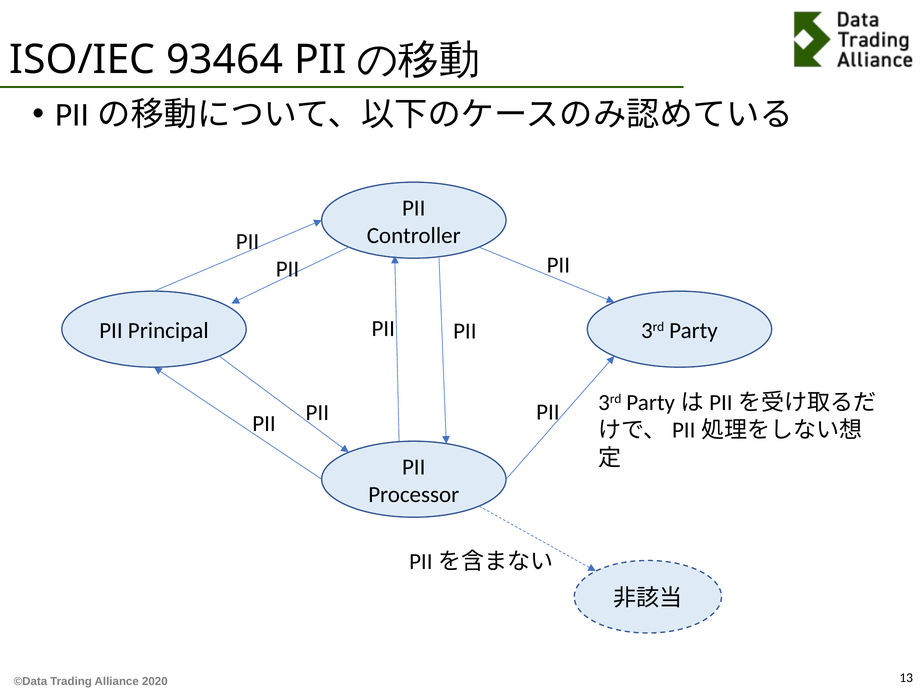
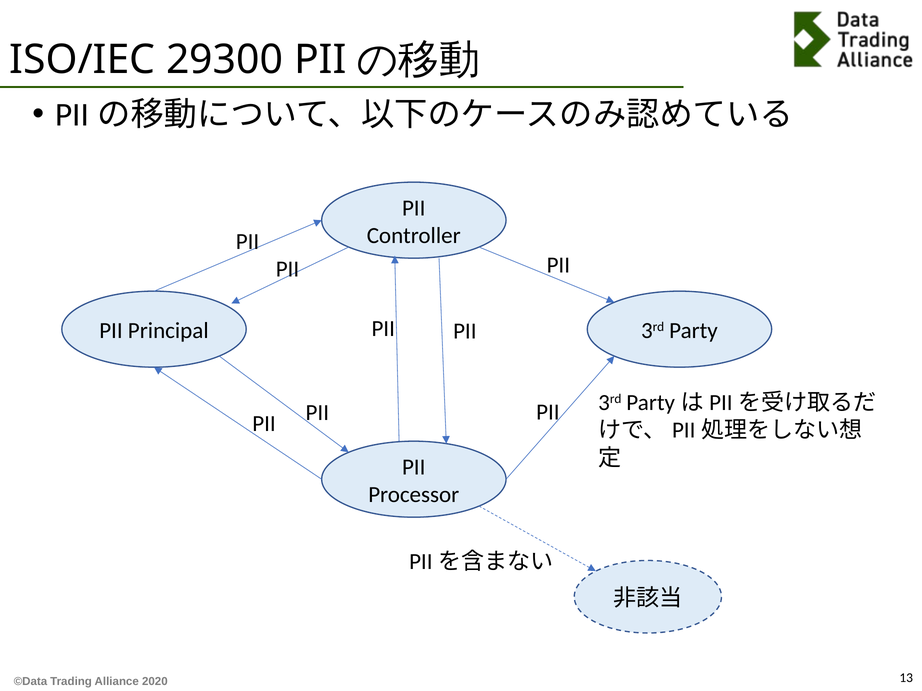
93464: 93464 -> 29300
